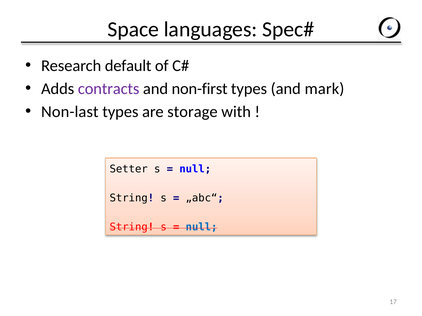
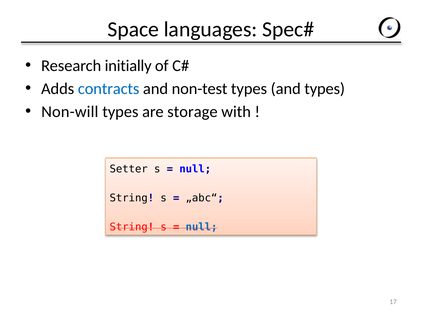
default: default -> initially
contracts colour: purple -> blue
non-first: non-first -> non-test
and mark: mark -> types
Non-last: Non-last -> Non-will
